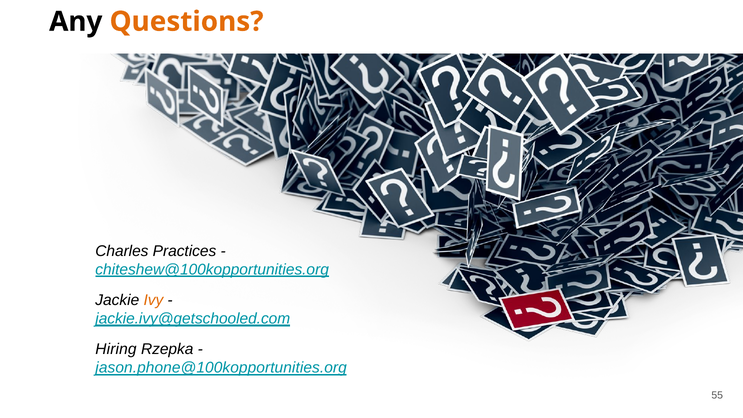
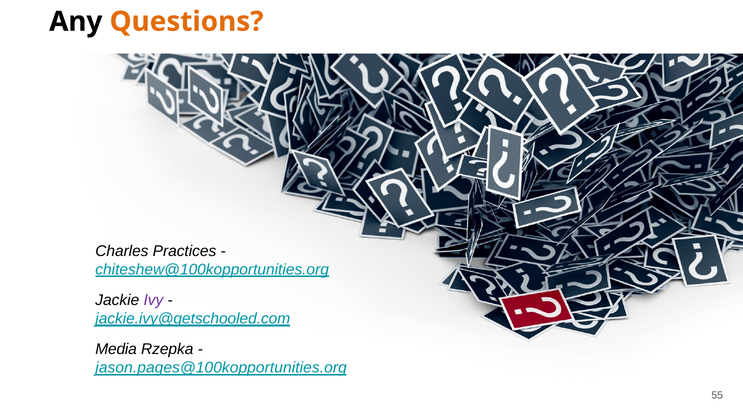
Ivy colour: orange -> purple
Hiring: Hiring -> Media
jason.phone@100kopportunities.org: jason.phone@100kopportunities.org -> jason.pages@100kopportunities.org
